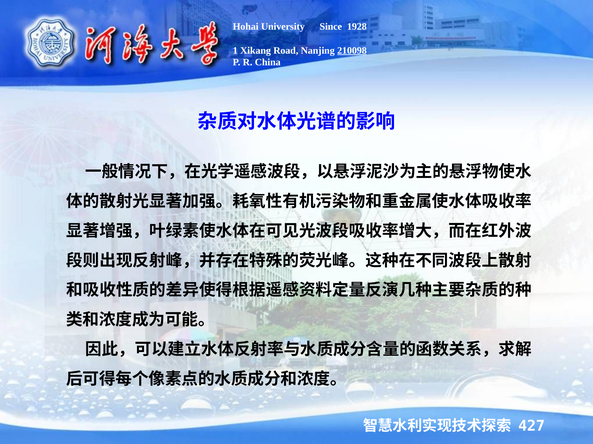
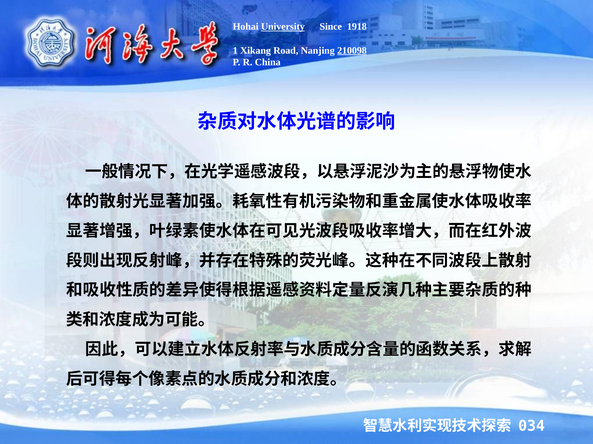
University underline: none -> present
1928: 1928 -> 1918
427: 427 -> 034
